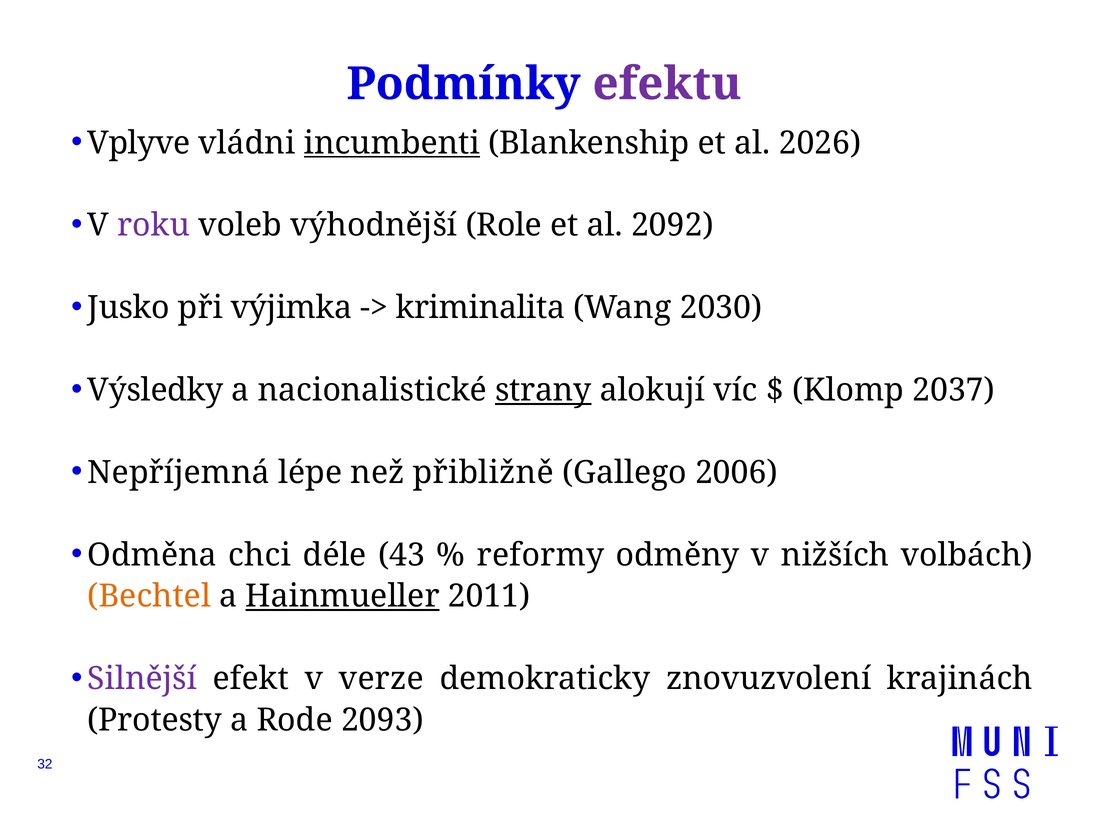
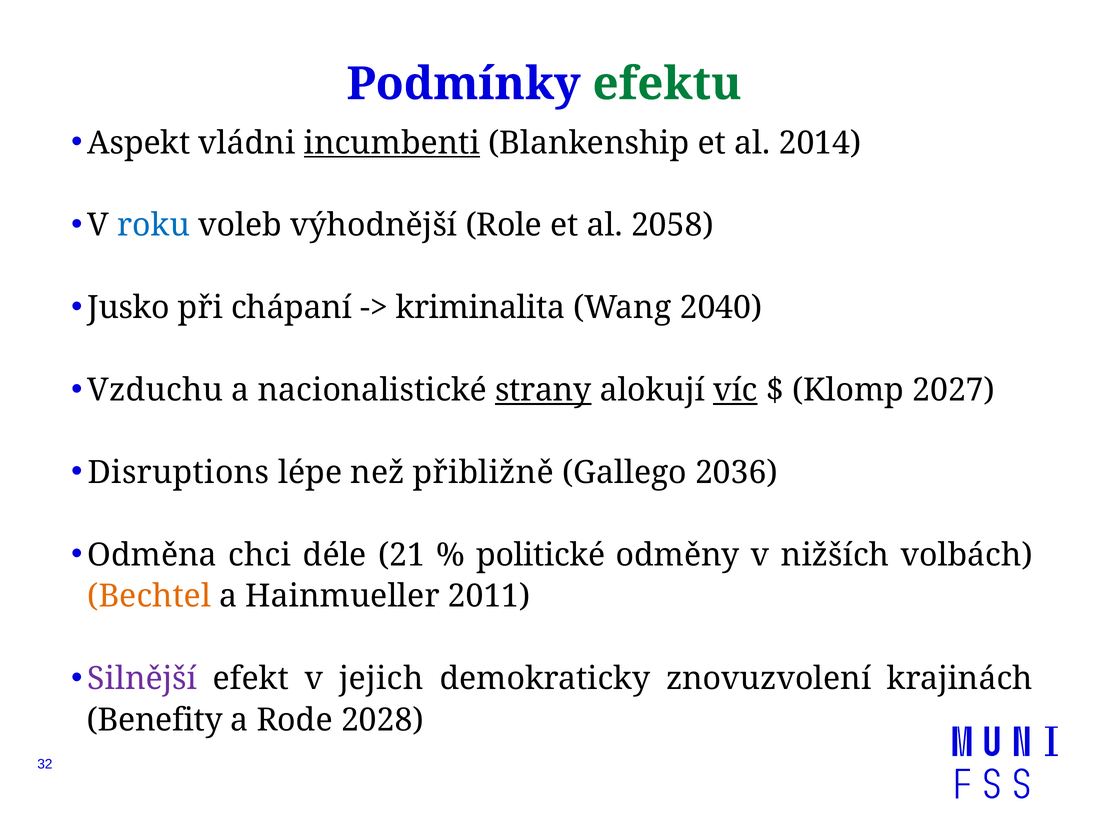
efektu colour: purple -> green
Vplyve: Vplyve -> Aspekt
2026: 2026 -> 2014
roku colour: purple -> blue
2092: 2092 -> 2058
výjimka: výjimka -> chápaní
2030: 2030 -> 2040
Výsledky: Výsledky -> Vzduchu
víc underline: none -> present
2037: 2037 -> 2027
Nepříjemná: Nepříjemná -> Disruptions
2006: 2006 -> 2036
43: 43 -> 21
reformy: reformy -> politické
Hainmueller underline: present -> none
verze: verze -> jejich
Protesty: Protesty -> Benefity
2093: 2093 -> 2028
